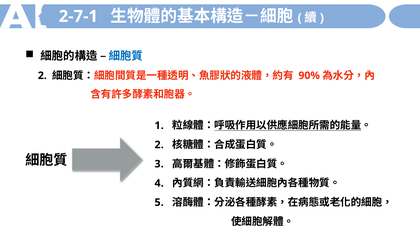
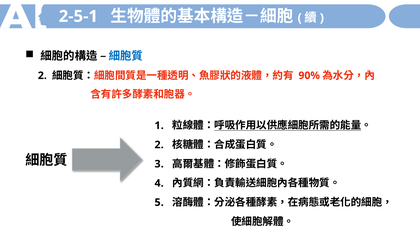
2-7-1: 2-7-1 -> 2-5-1
